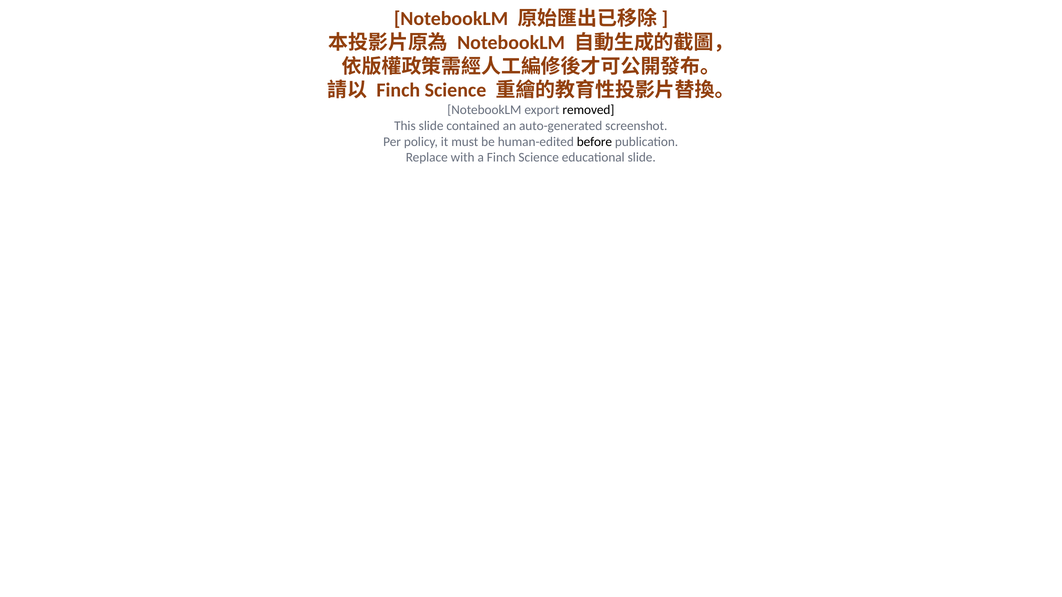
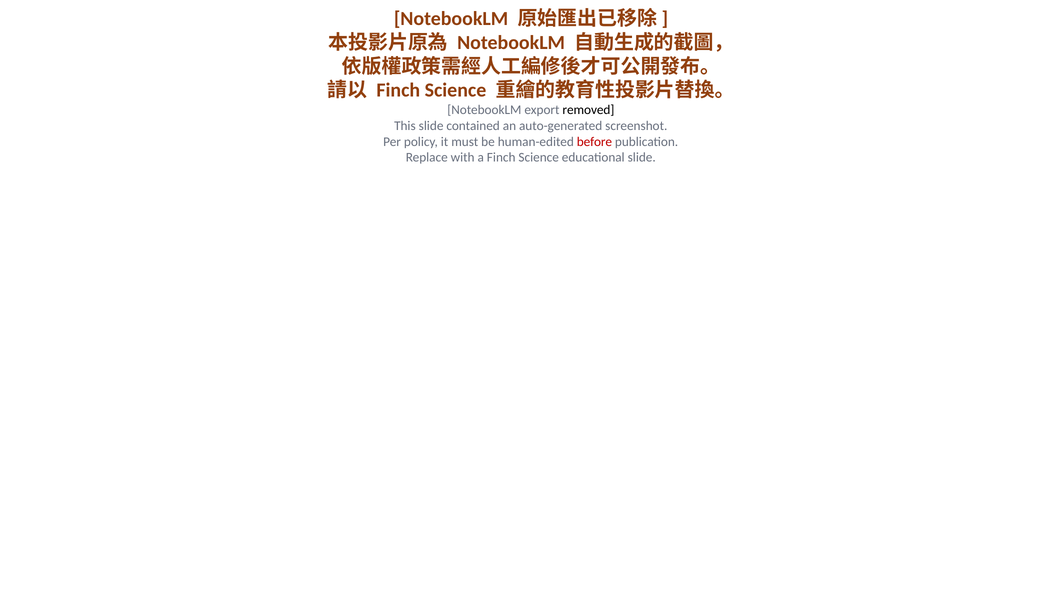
before colour: black -> red
